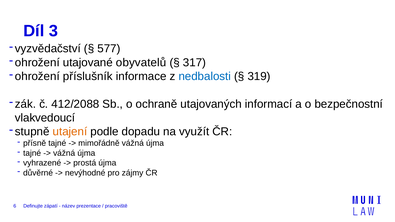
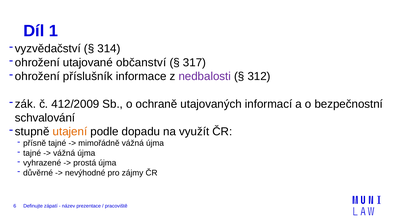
3: 3 -> 1
577: 577 -> 314
obyvatelů: obyvatelů -> občanství
nedbalosti colour: blue -> purple
319: 319 -> 312
412/2088: 412/2088 -> 412/2009
vlakvedoucí: vlakvedoucí -> schvalování
